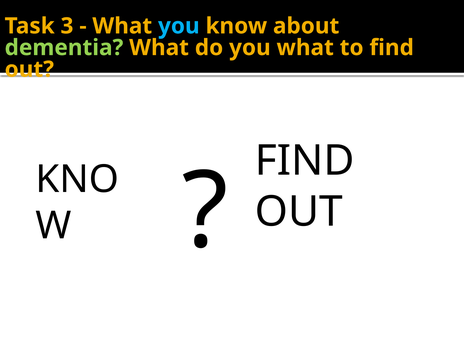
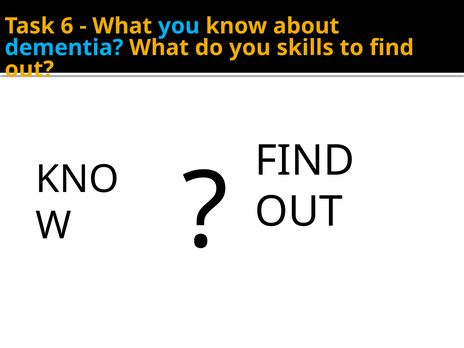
3: 3 -> 6
dementia colour: light green -> light blue
you what: what -> skills
